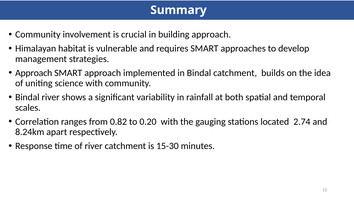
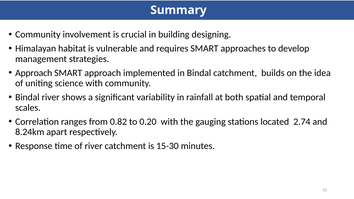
building approach: approach -> designing
